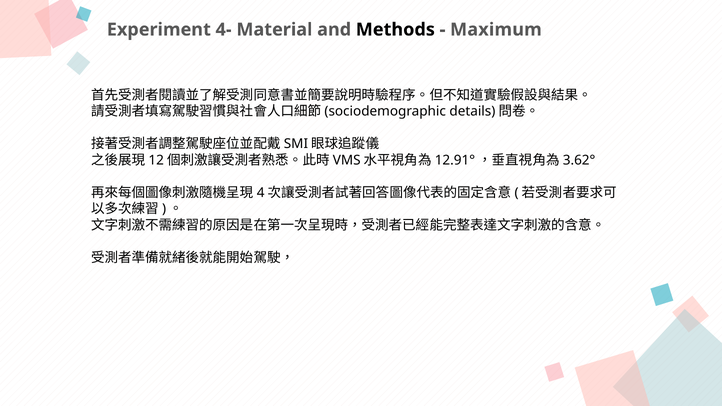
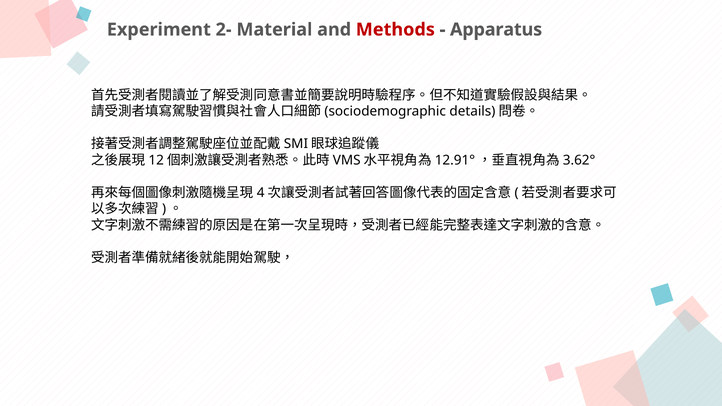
4-: 4- -> 2-
Methods colour: black -> red
Maximum: Maximum -> Apparatus
